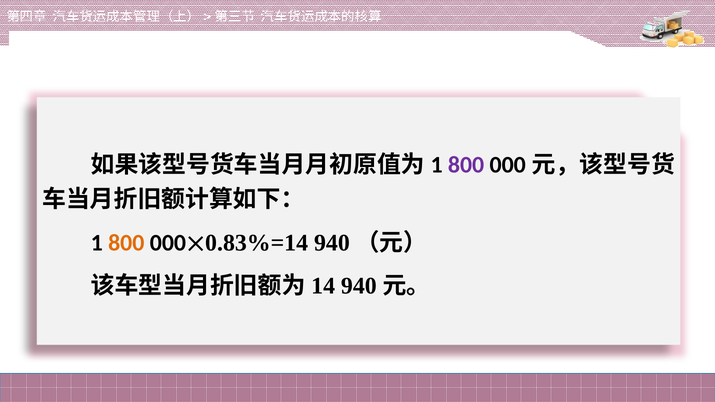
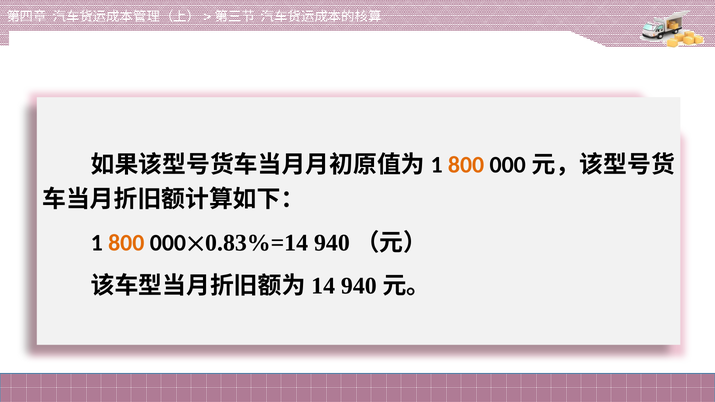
800 at (466, 165) colour: purple -> orange
